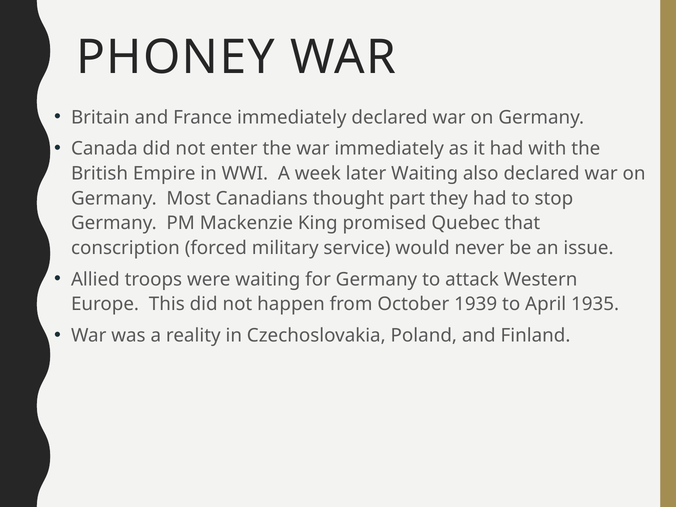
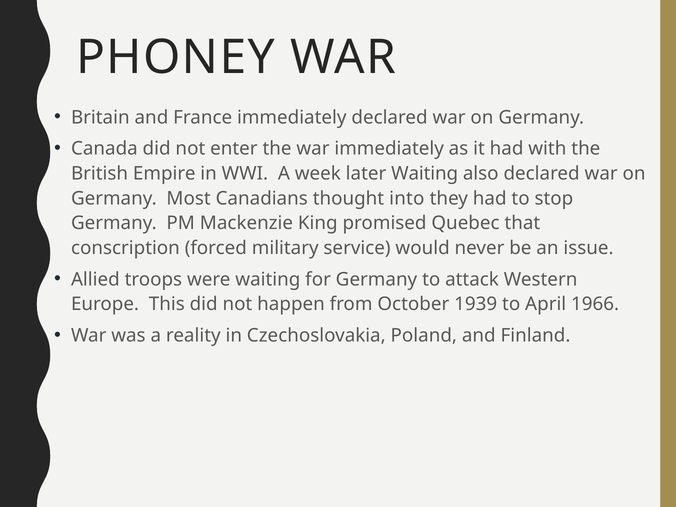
part: part -> into
1935: 1935 -> 1966
